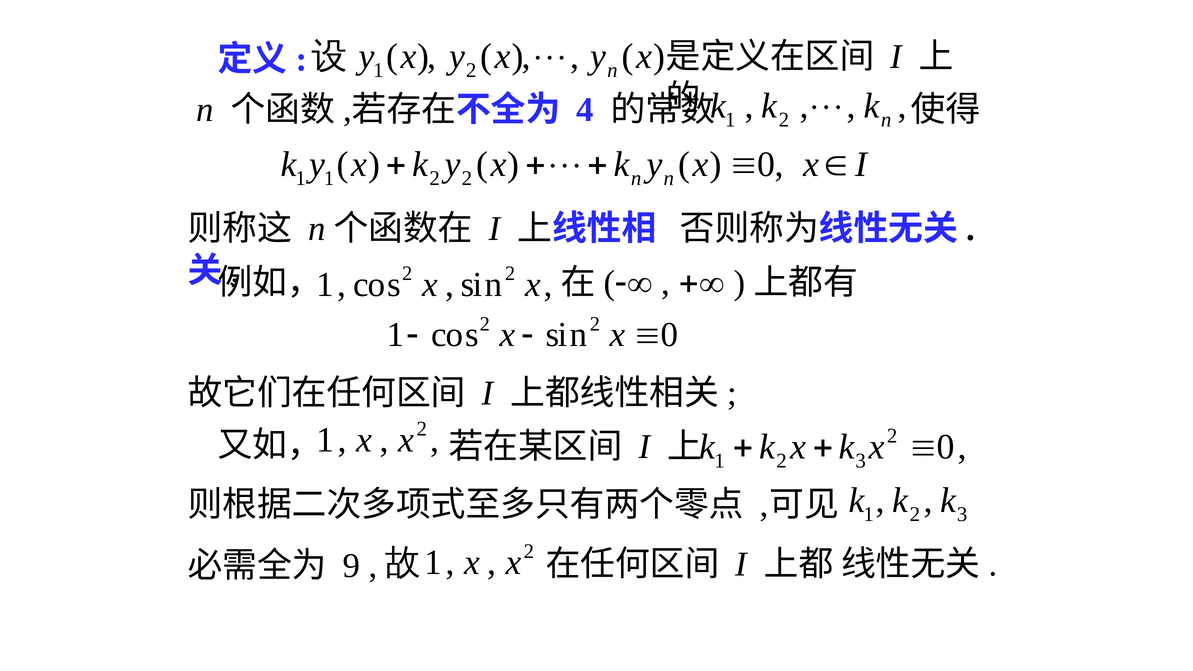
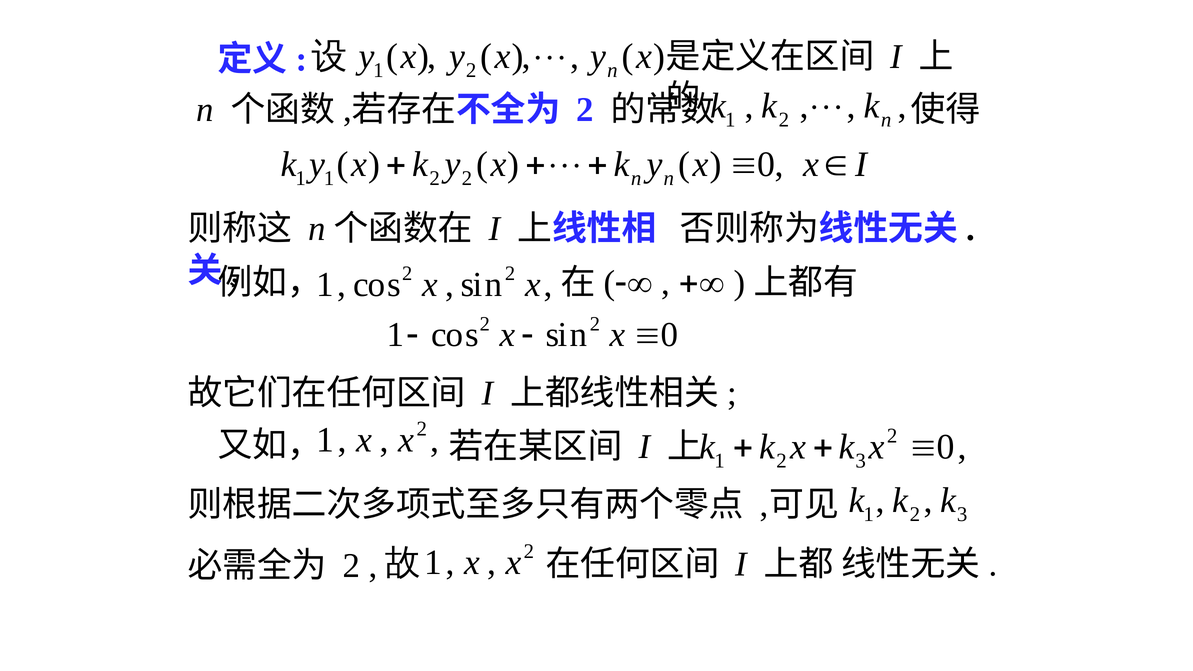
4 at (585, 110): 4 -> 2
9 at (352, 566): 9 -> 2
